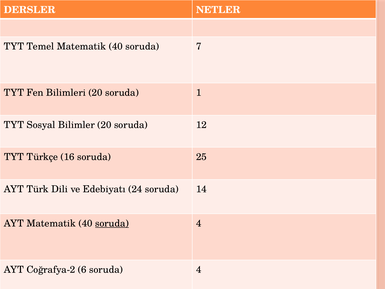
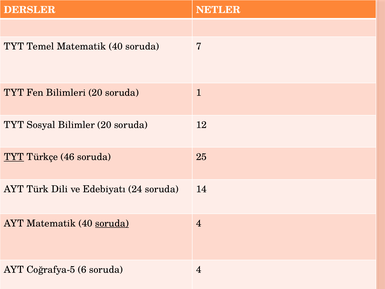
TYT at (14, 157) underline: none -> present
16: 16 -> 46
Coğrafya-2: Coğrafya-2 -> Coğrafya-5
